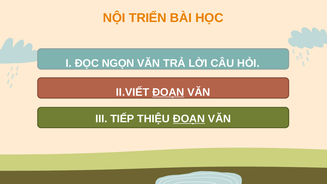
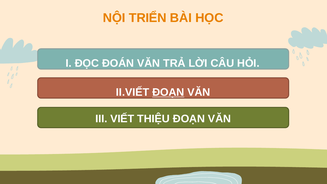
NGỌN: NGỌN -> ĐOÁN
TIẾP: TIẾP -> VIẾT
ĐOẠN at (189, 119) underline: present -> none
